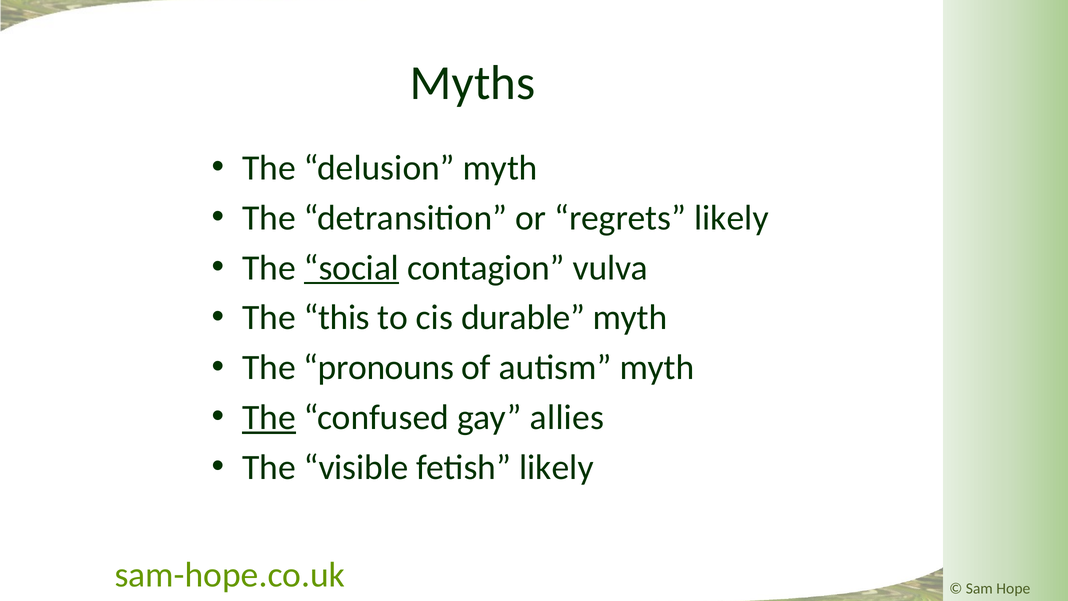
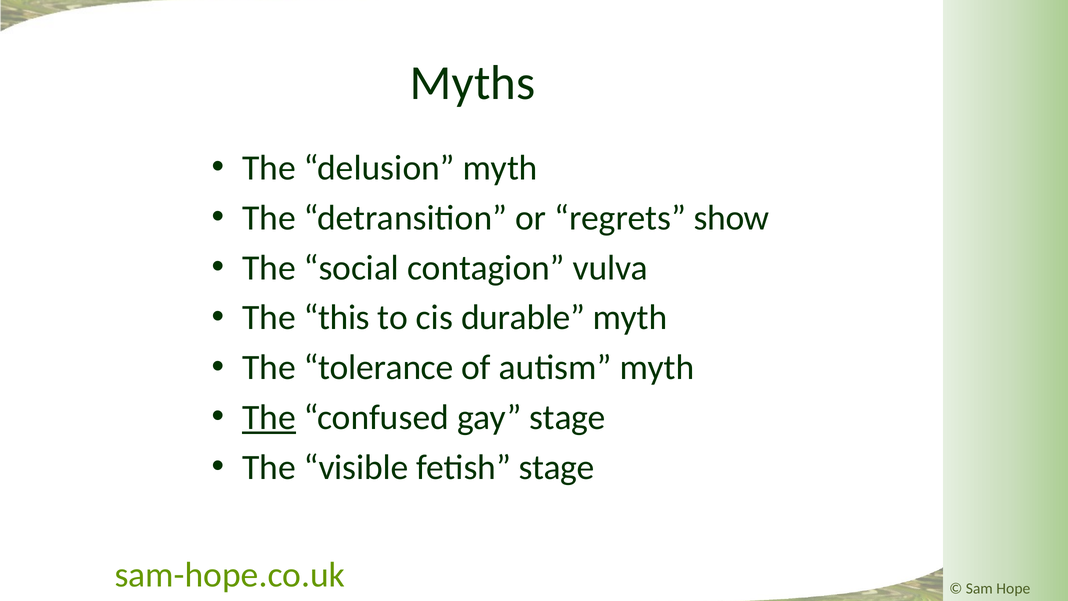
regrets likely: likely -> show
social underline: present -> none
pronouns: pronouns -> tolerance
gay allies: allies -> stage
fetish likely: likely -> stage
